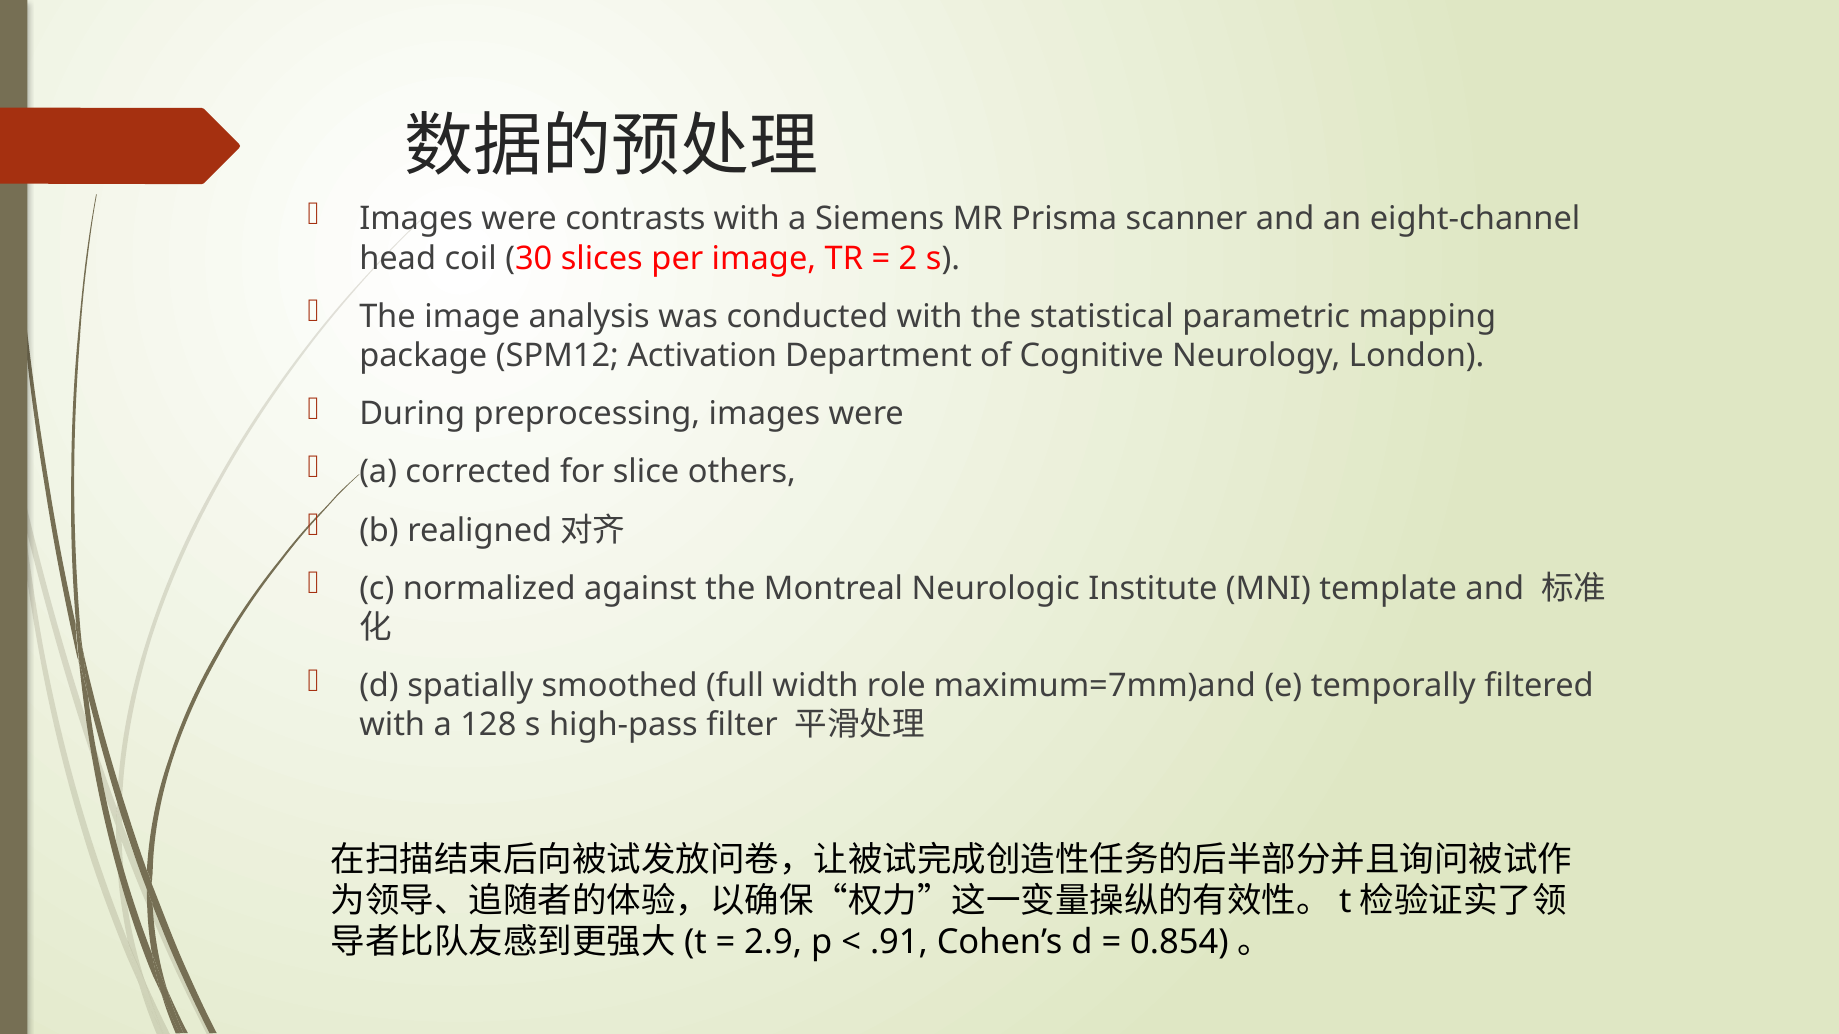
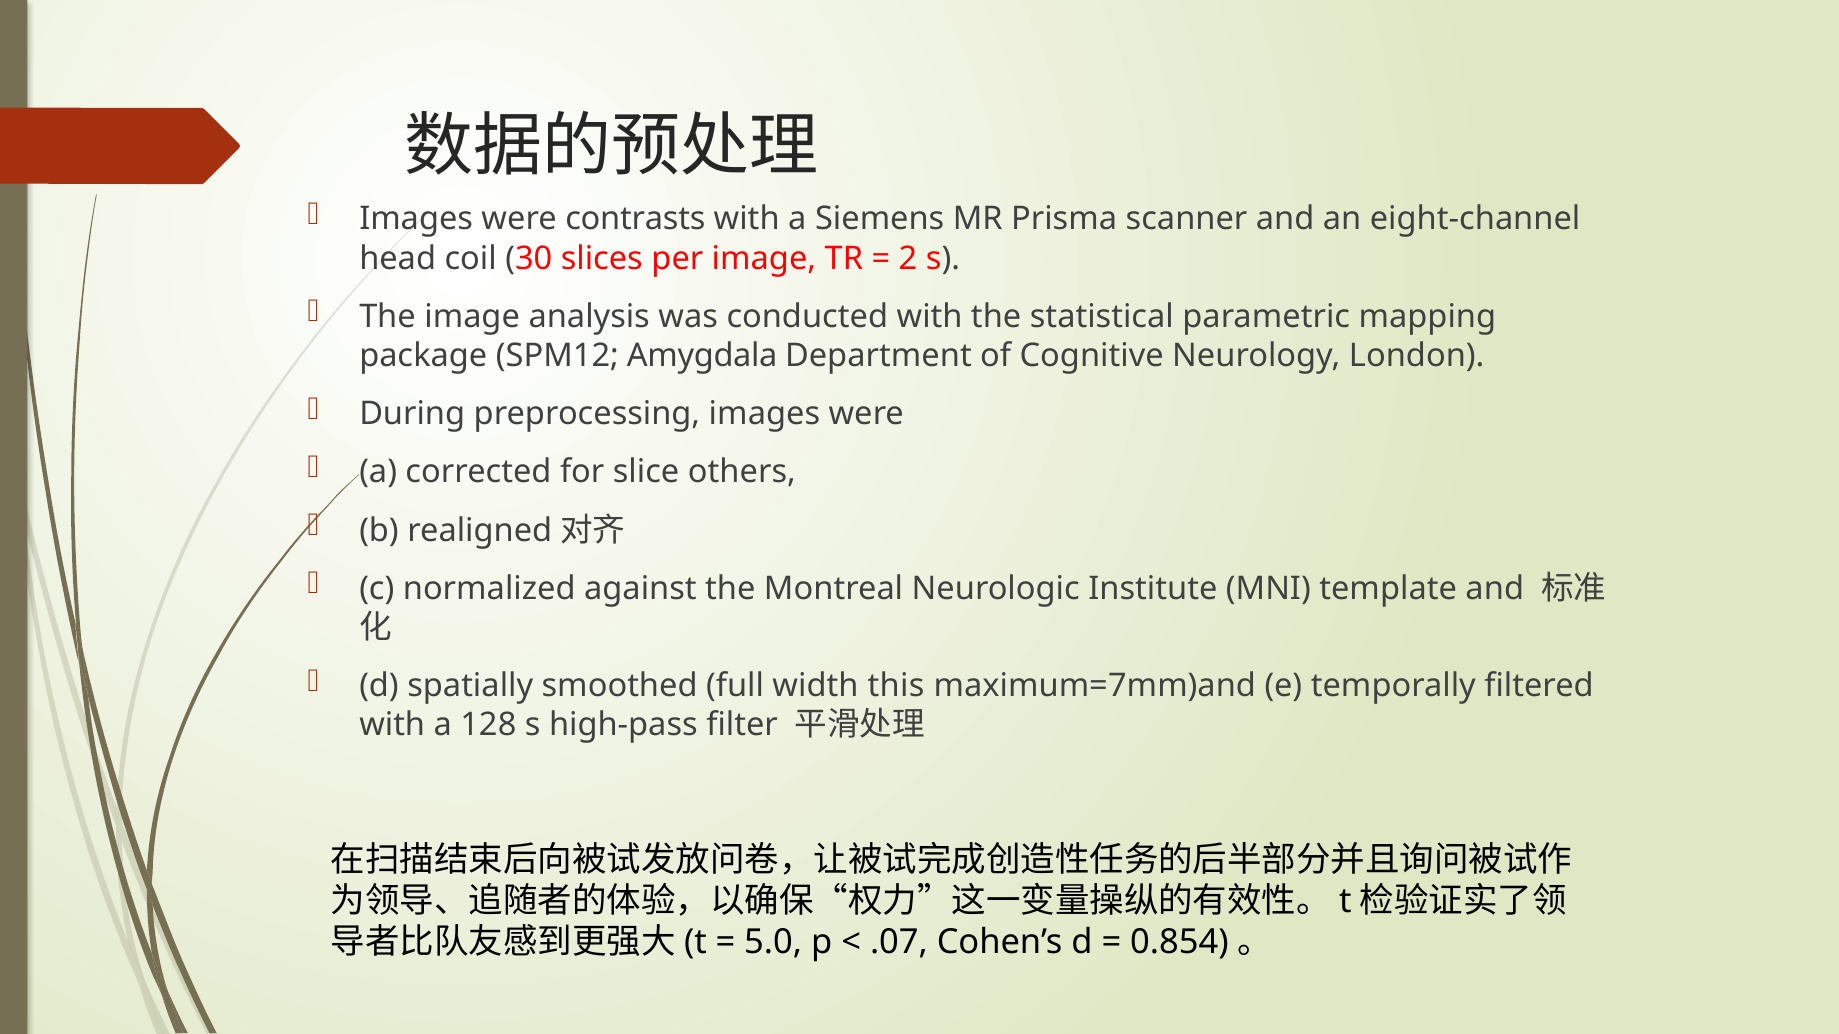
Activation: Activation -> Amygdala
role: role -> this
2.9: 2.9 -> 5.0
.91: .91 -> .07
